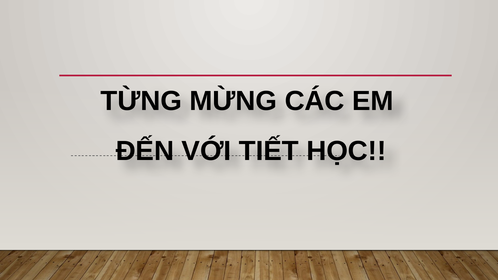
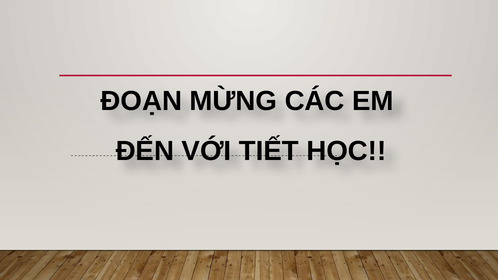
TỪNG: TỪNG -> ĐOẠN
